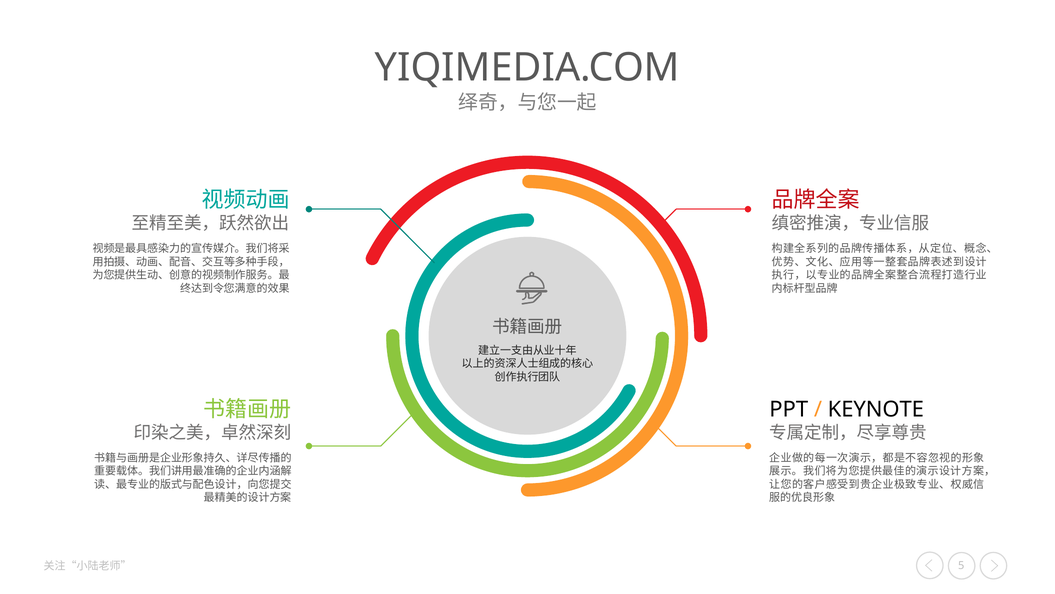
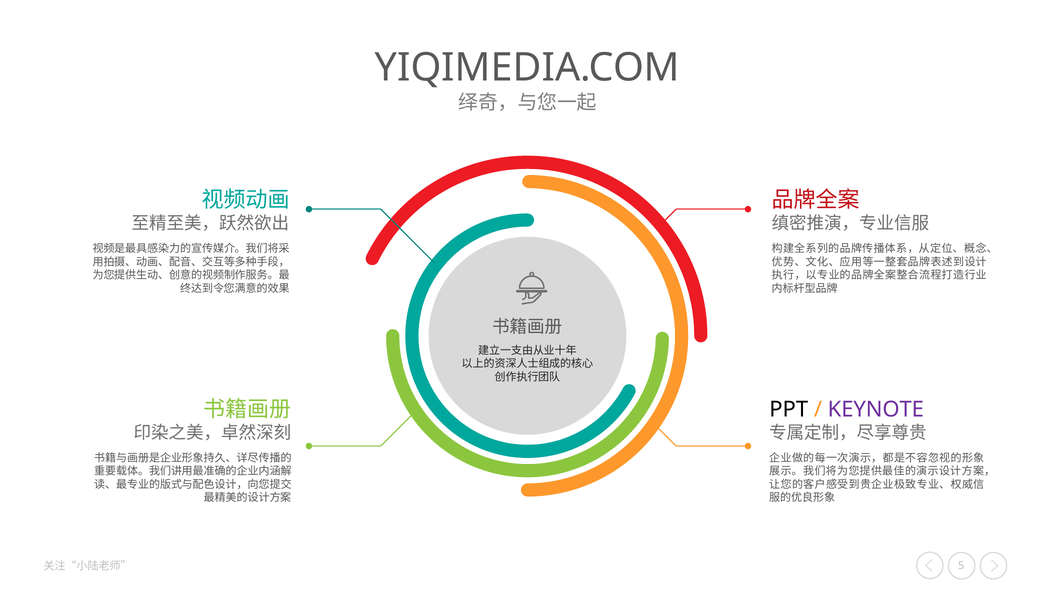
KEYNOTE colour: black -> purple
